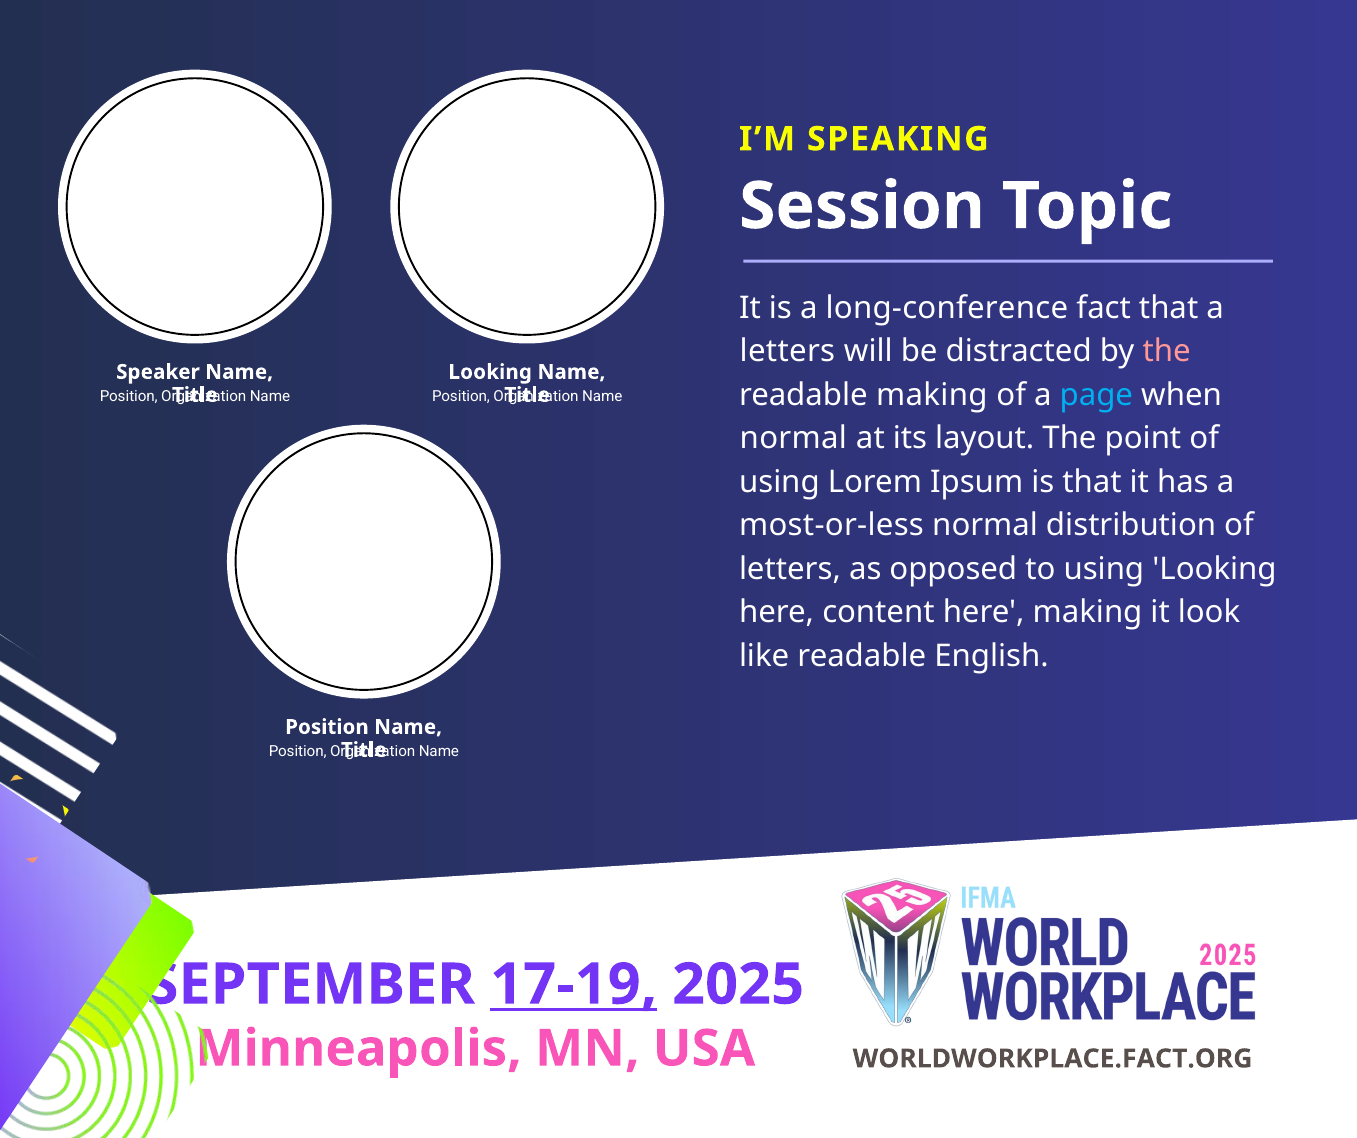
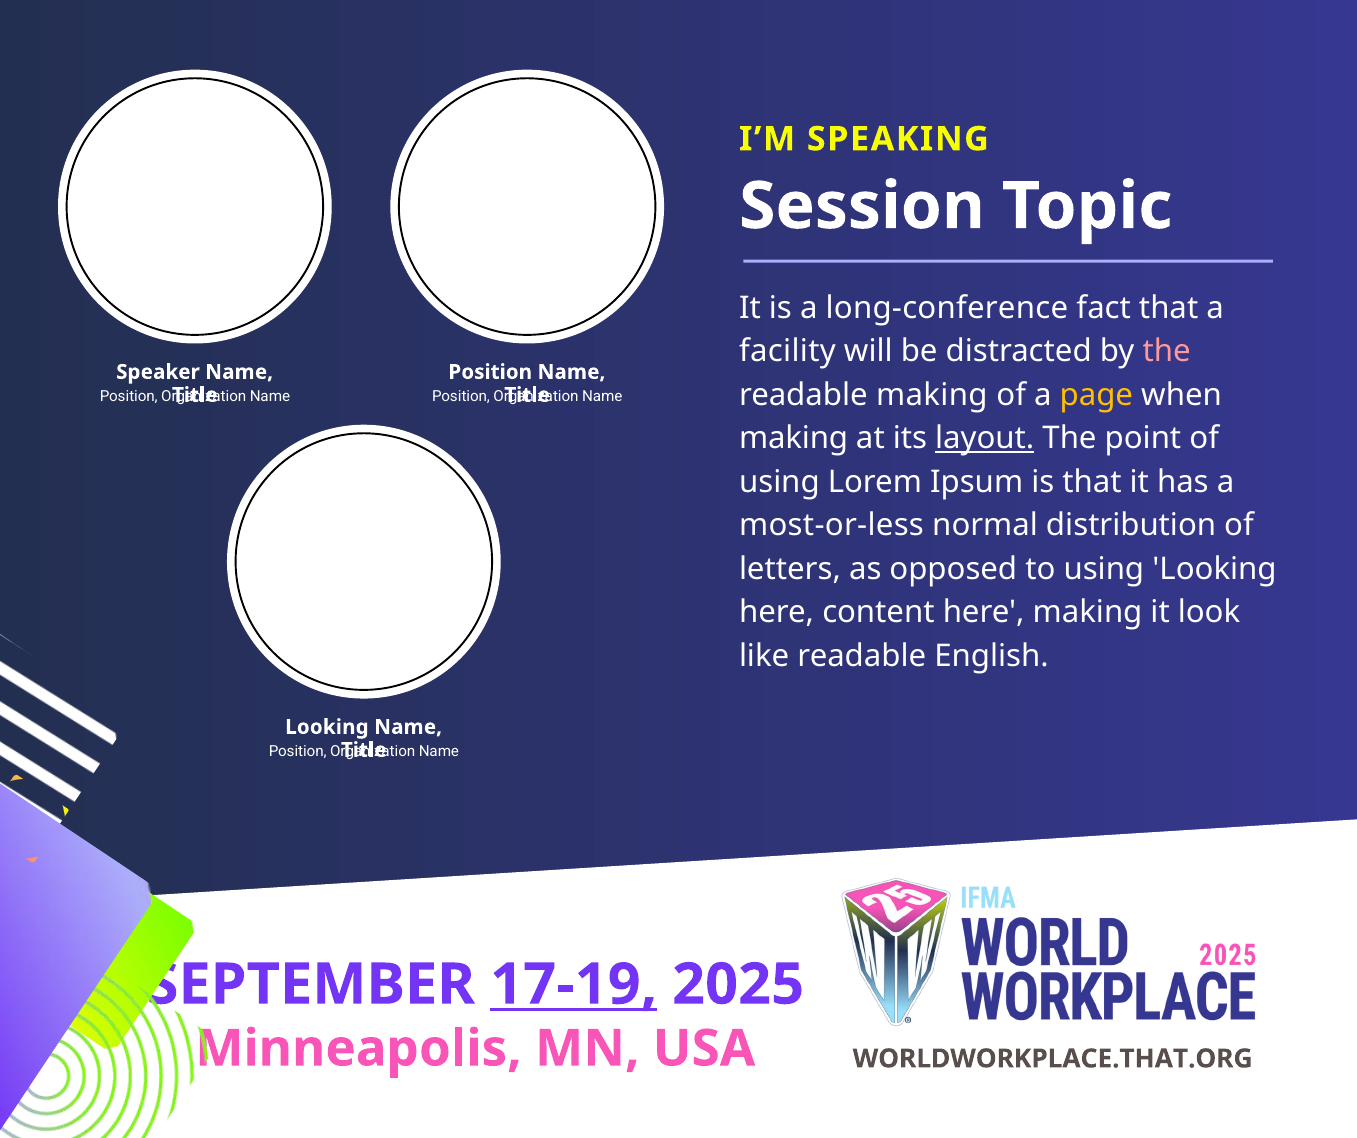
letters at (787, 351): letters -> facility
Looking at (490, 372): Looking -> Position
page colour: light blue -> yellow
normal at (793, 438): normal -> making
layout underline: none -> present
Position at (327, 727): Position -> Looking
WORLDWORKPLACE.FACT.ORG: WORLDWORKPLACE.FACT.ORG -> WORLDWORKPLACE.THAT.ORG
